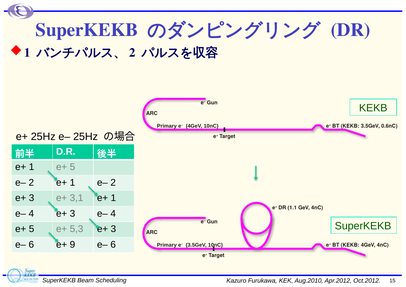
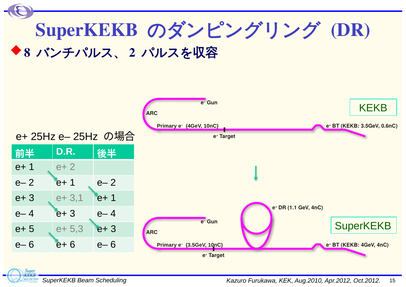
1 at (27, 53): 1 -> 8
1 e+ 5: 5 -> 2
9 at (72, 245): 9 -> 6
